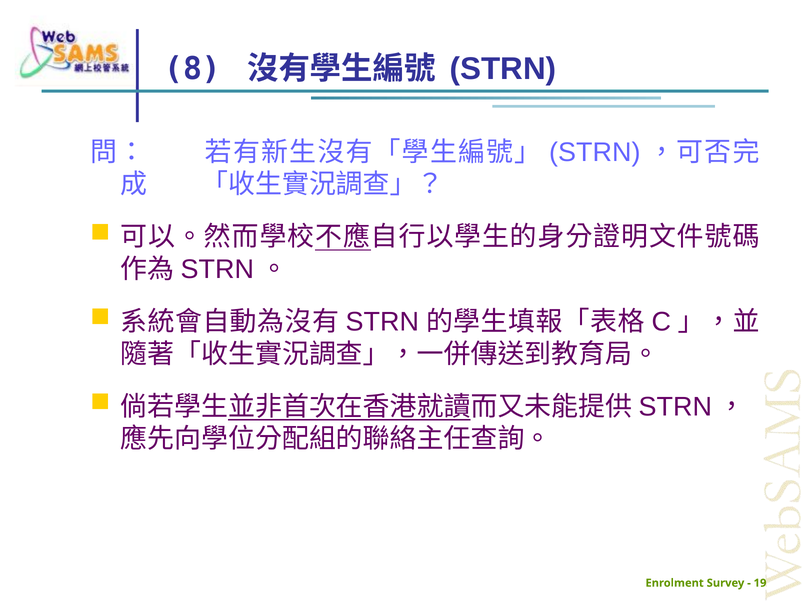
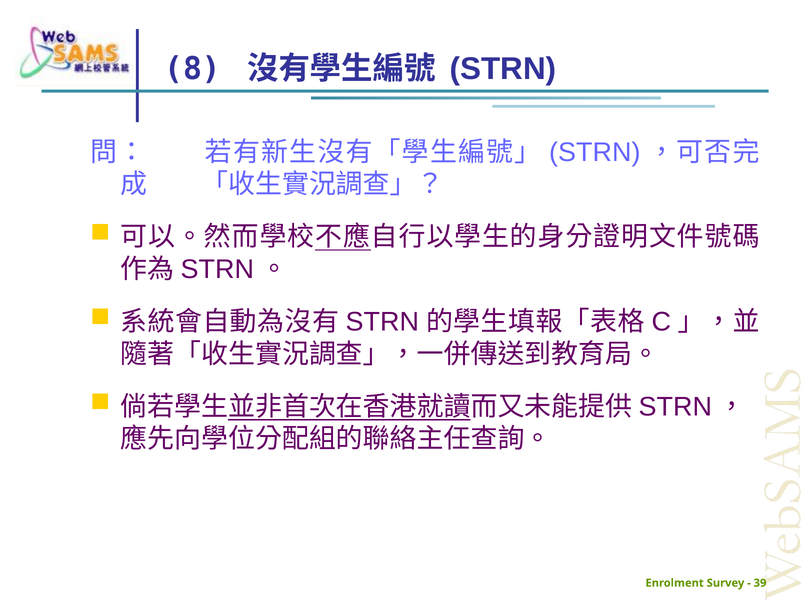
19: 19 -> 39
